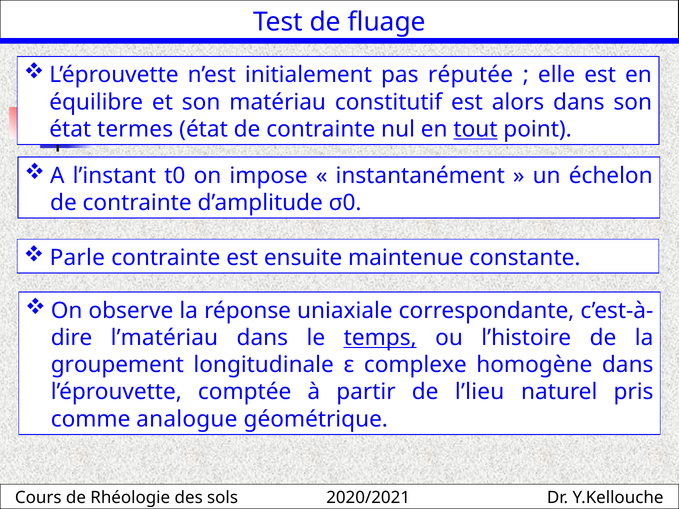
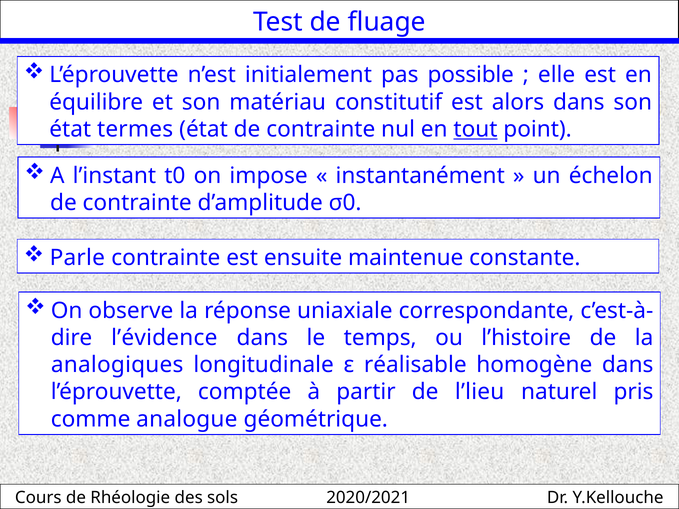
réputée: réputée -> possible
l’matériau: l’matériau -> l’évidence
temps underline: present -> none
groupement: groupement -> analogiques
complexe: complexe -> réalisable
